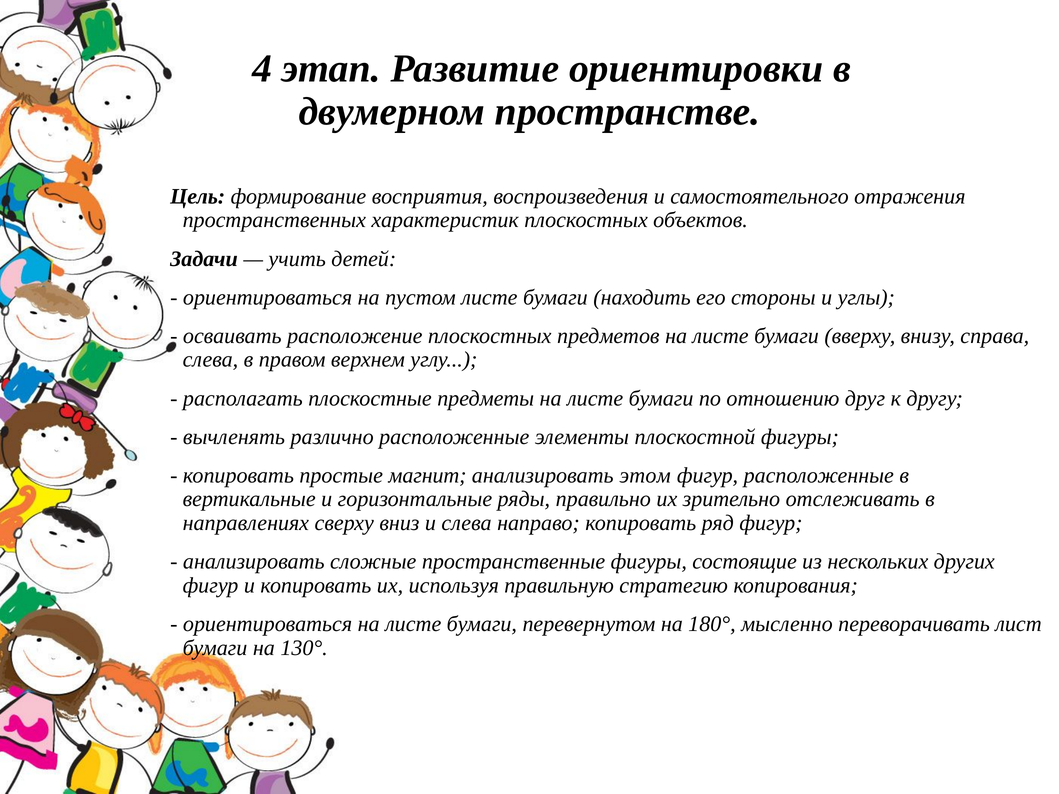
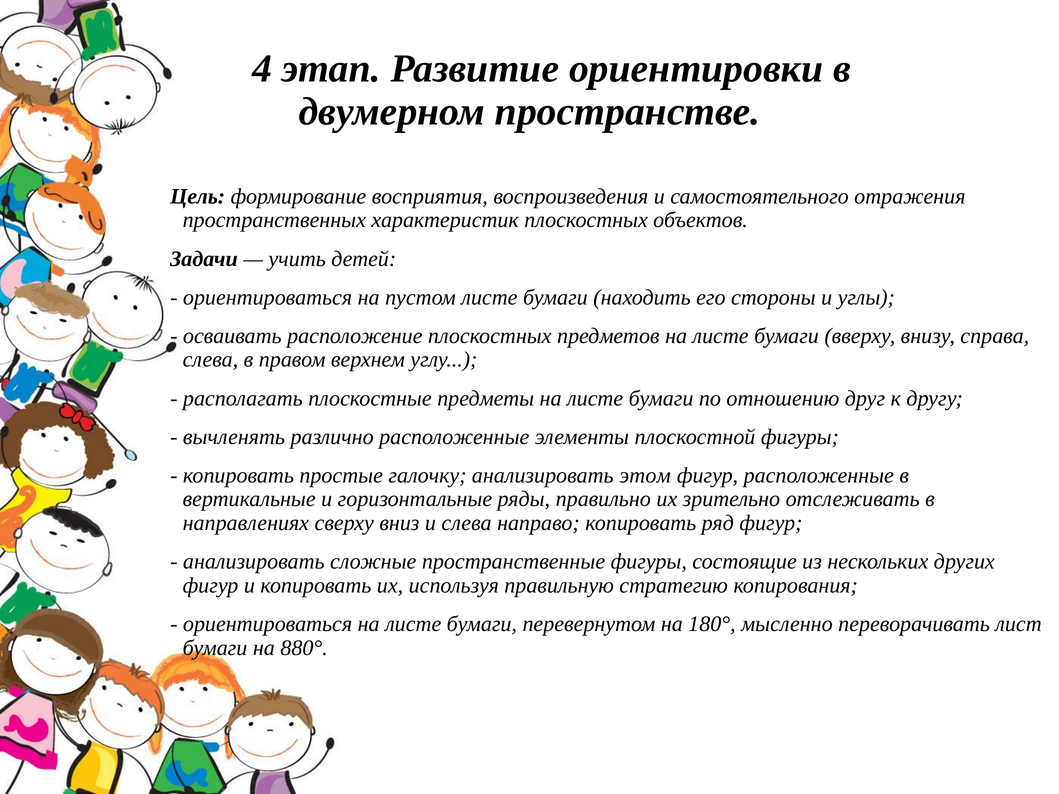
магнит: магнит -> галочку
130°: 130° -> 880°
